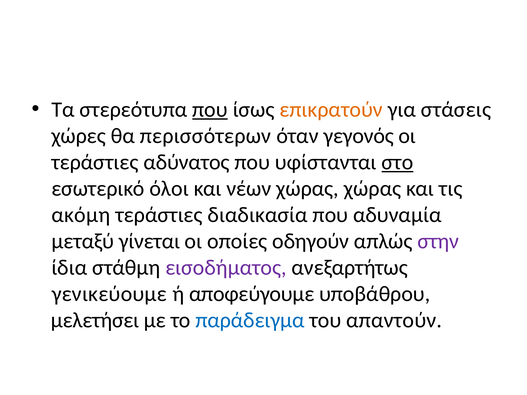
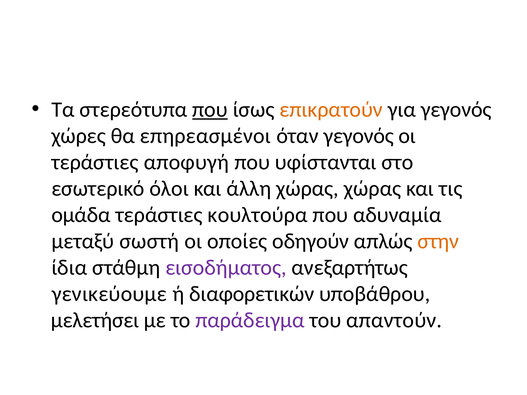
για στάσεις: στάσεις -> γεγονός
περισσότερων: περισσότερων -> επηρεασμένοι
αδύνατος: αδύνατος -> αποφυγή
στο underline: present -> none
νέων: νέων -> άλλη
ακόμη: ακόμη -> ομάδα
διαδικασία: διαδικασία -> κουλτούρα
γίνεται: γίνεται -> σωστή
στην colour: purple -> orange
αποφεύγουμε: αποφεύγουμε -> διαφορετικών
παράδειγμα colour: blue -> purple
